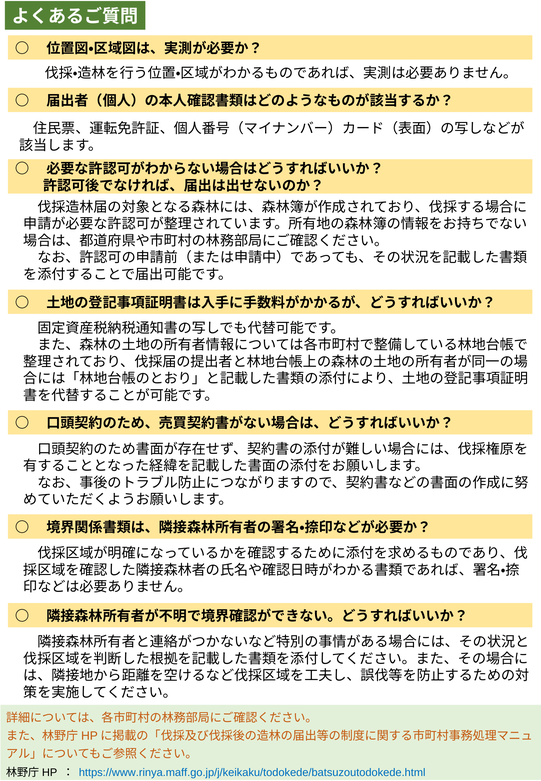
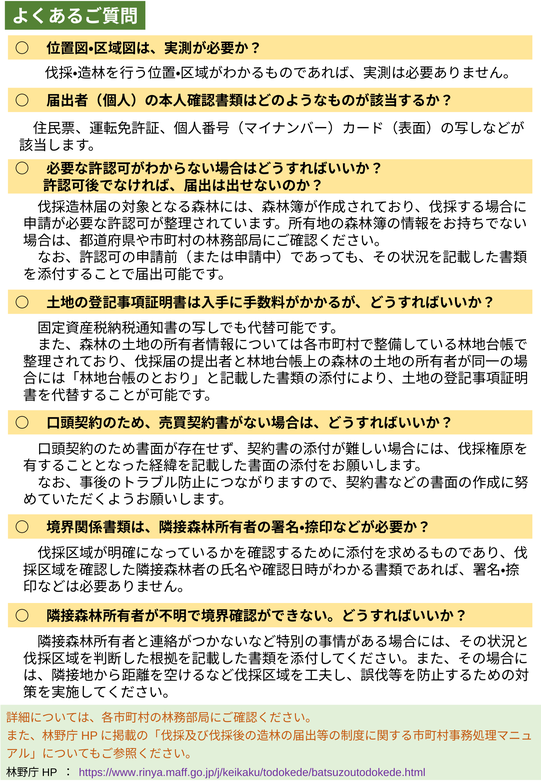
https://www.rinya.maff.go.jp/j/keikaku/todokede/batsuzoutodokede.html colour: blue -> purple
